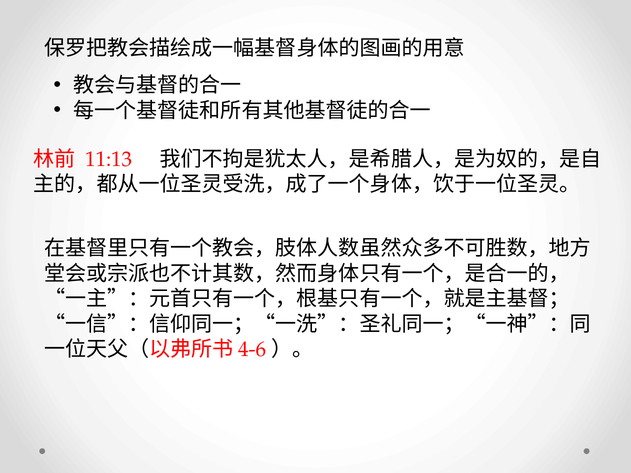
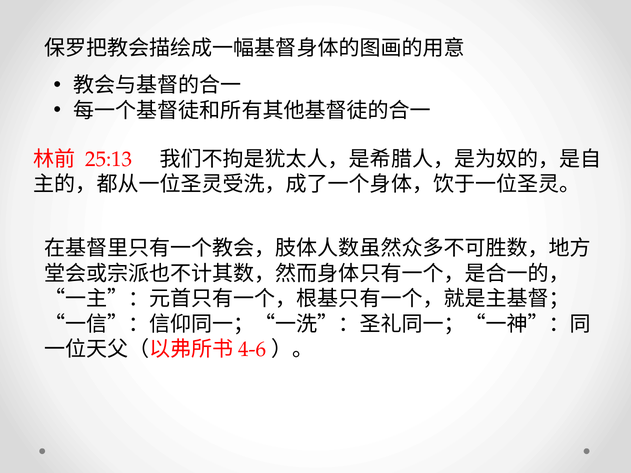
11:13: 11:13 -> 25:13
